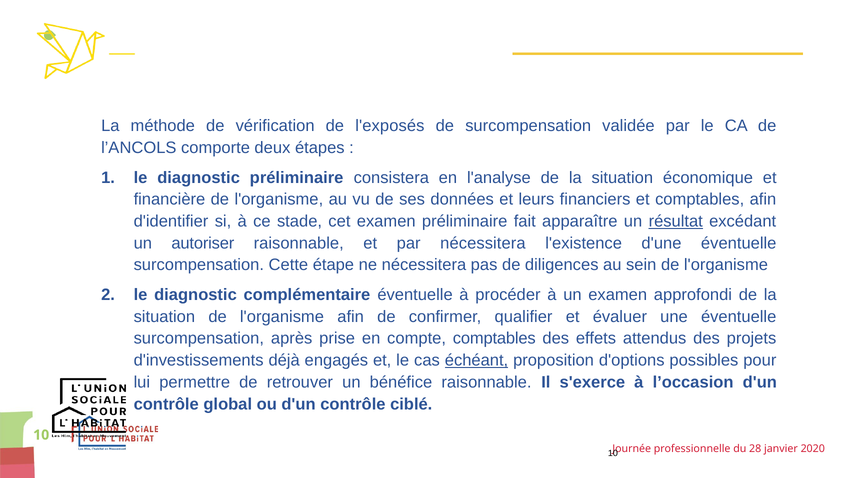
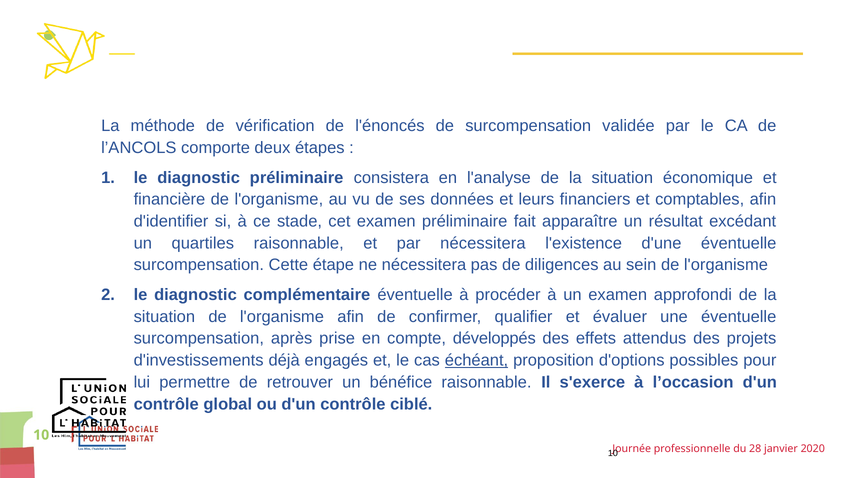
l'exposés: l'exposés -> l'énoncés
résultat underline: present -> none
autoriser: autoriser -> quartiles
compte comptables: comptables -> développés
